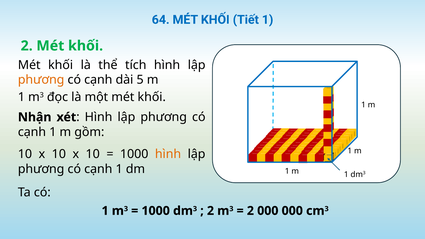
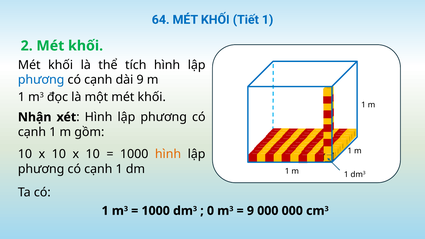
phương at (41, 80) colour: orange -> blue
dài 5: 5 -> 9
2 at (210, 211): 2 -> 0
2 at (250, 211): 2 -> 9
